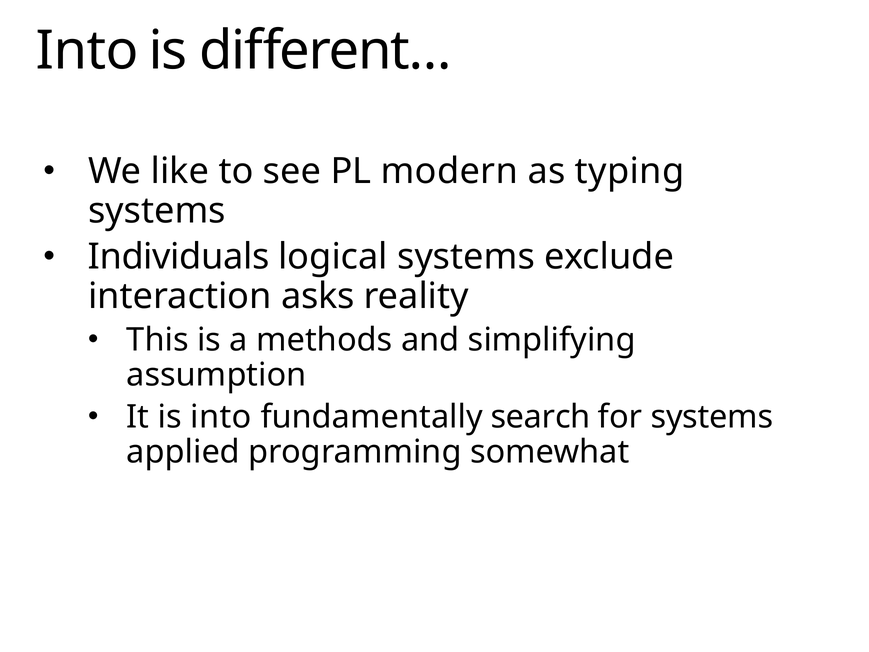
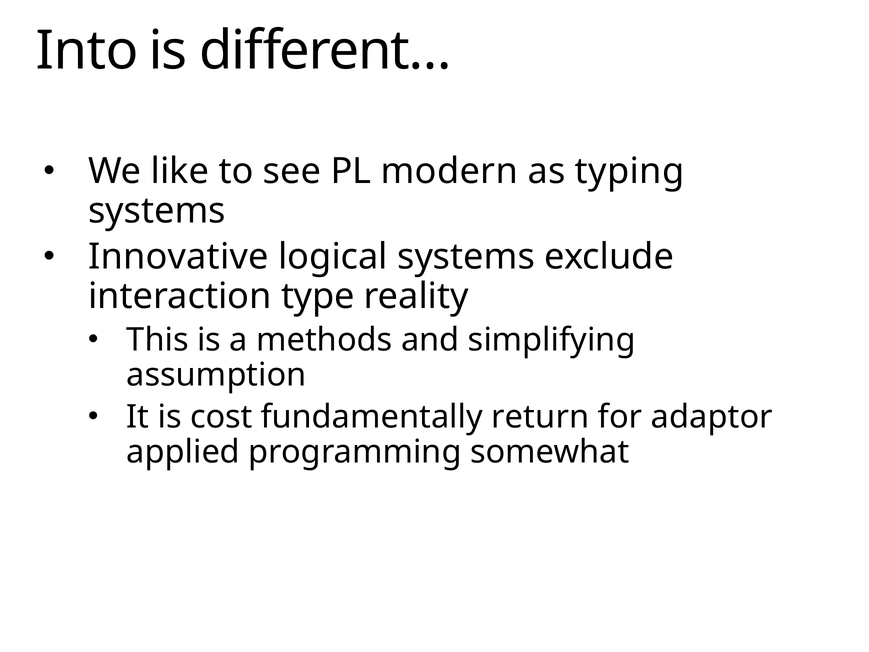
Individuals: Individuals -> Innovative
asks: asks -> type
is into: into -> cost
search: search -> return
for systems: systems -> adaptor
